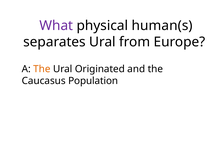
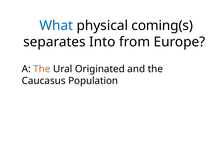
What colour: purple -> blue
human(s: human(s -> coming(s
separates Ural: Ural -> Into
